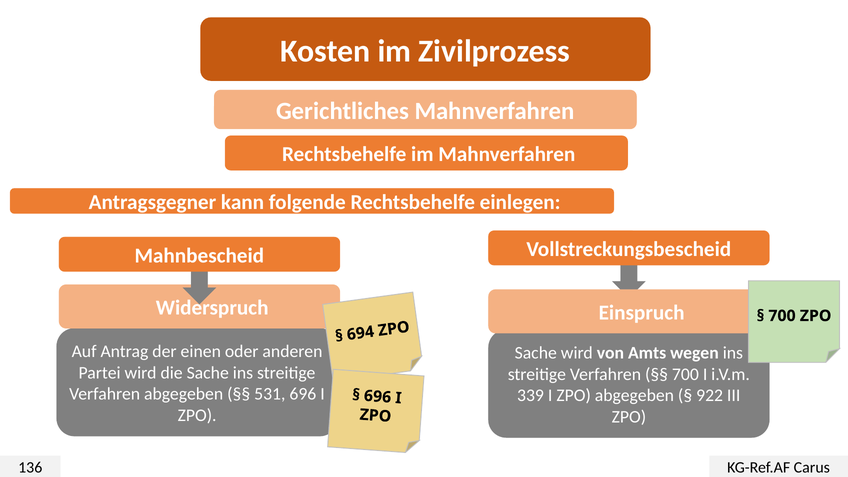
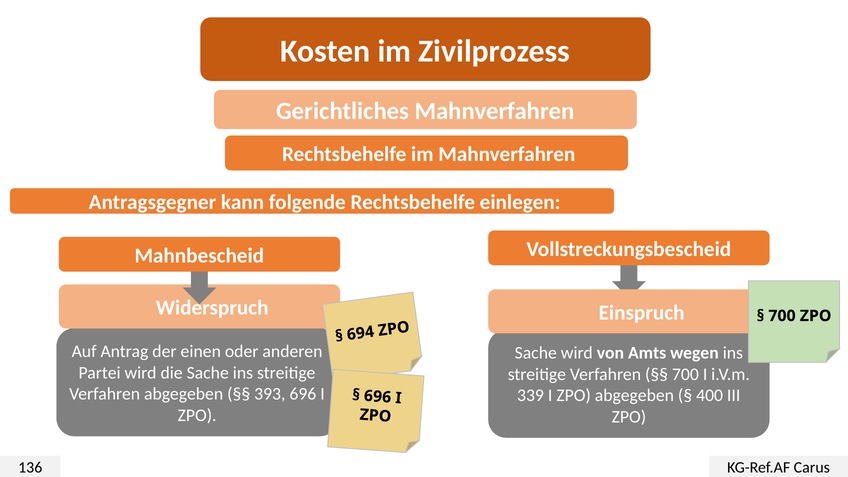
531: 531 -> 393
922: 922 -> 400
